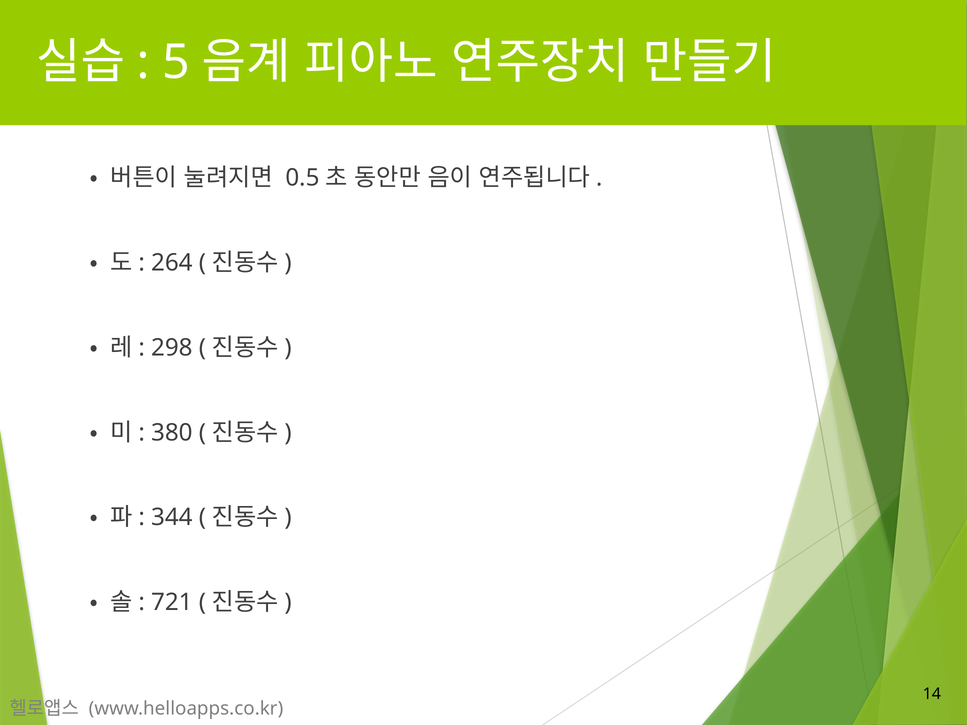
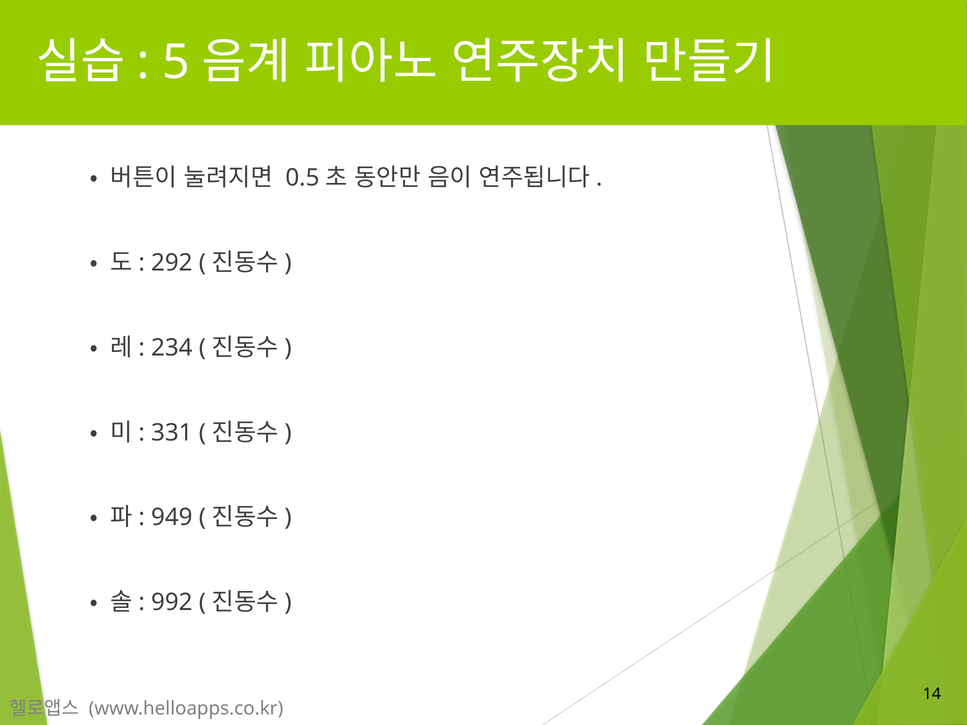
264: 264 -> 292
298: 298 -> 234
380: 380 -> 331
344: 344 -> 949
721: 721 -> 992
